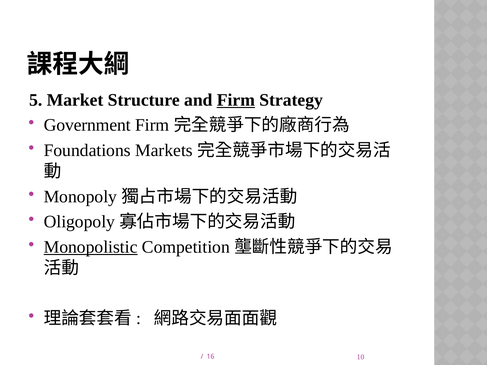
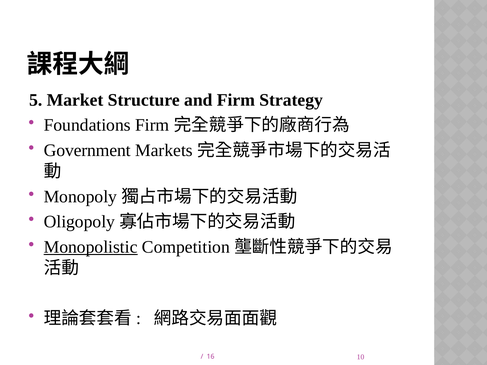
Firm underline: present -> none
Government: Government -> Foundations
Foundations: Foundations -> Government
